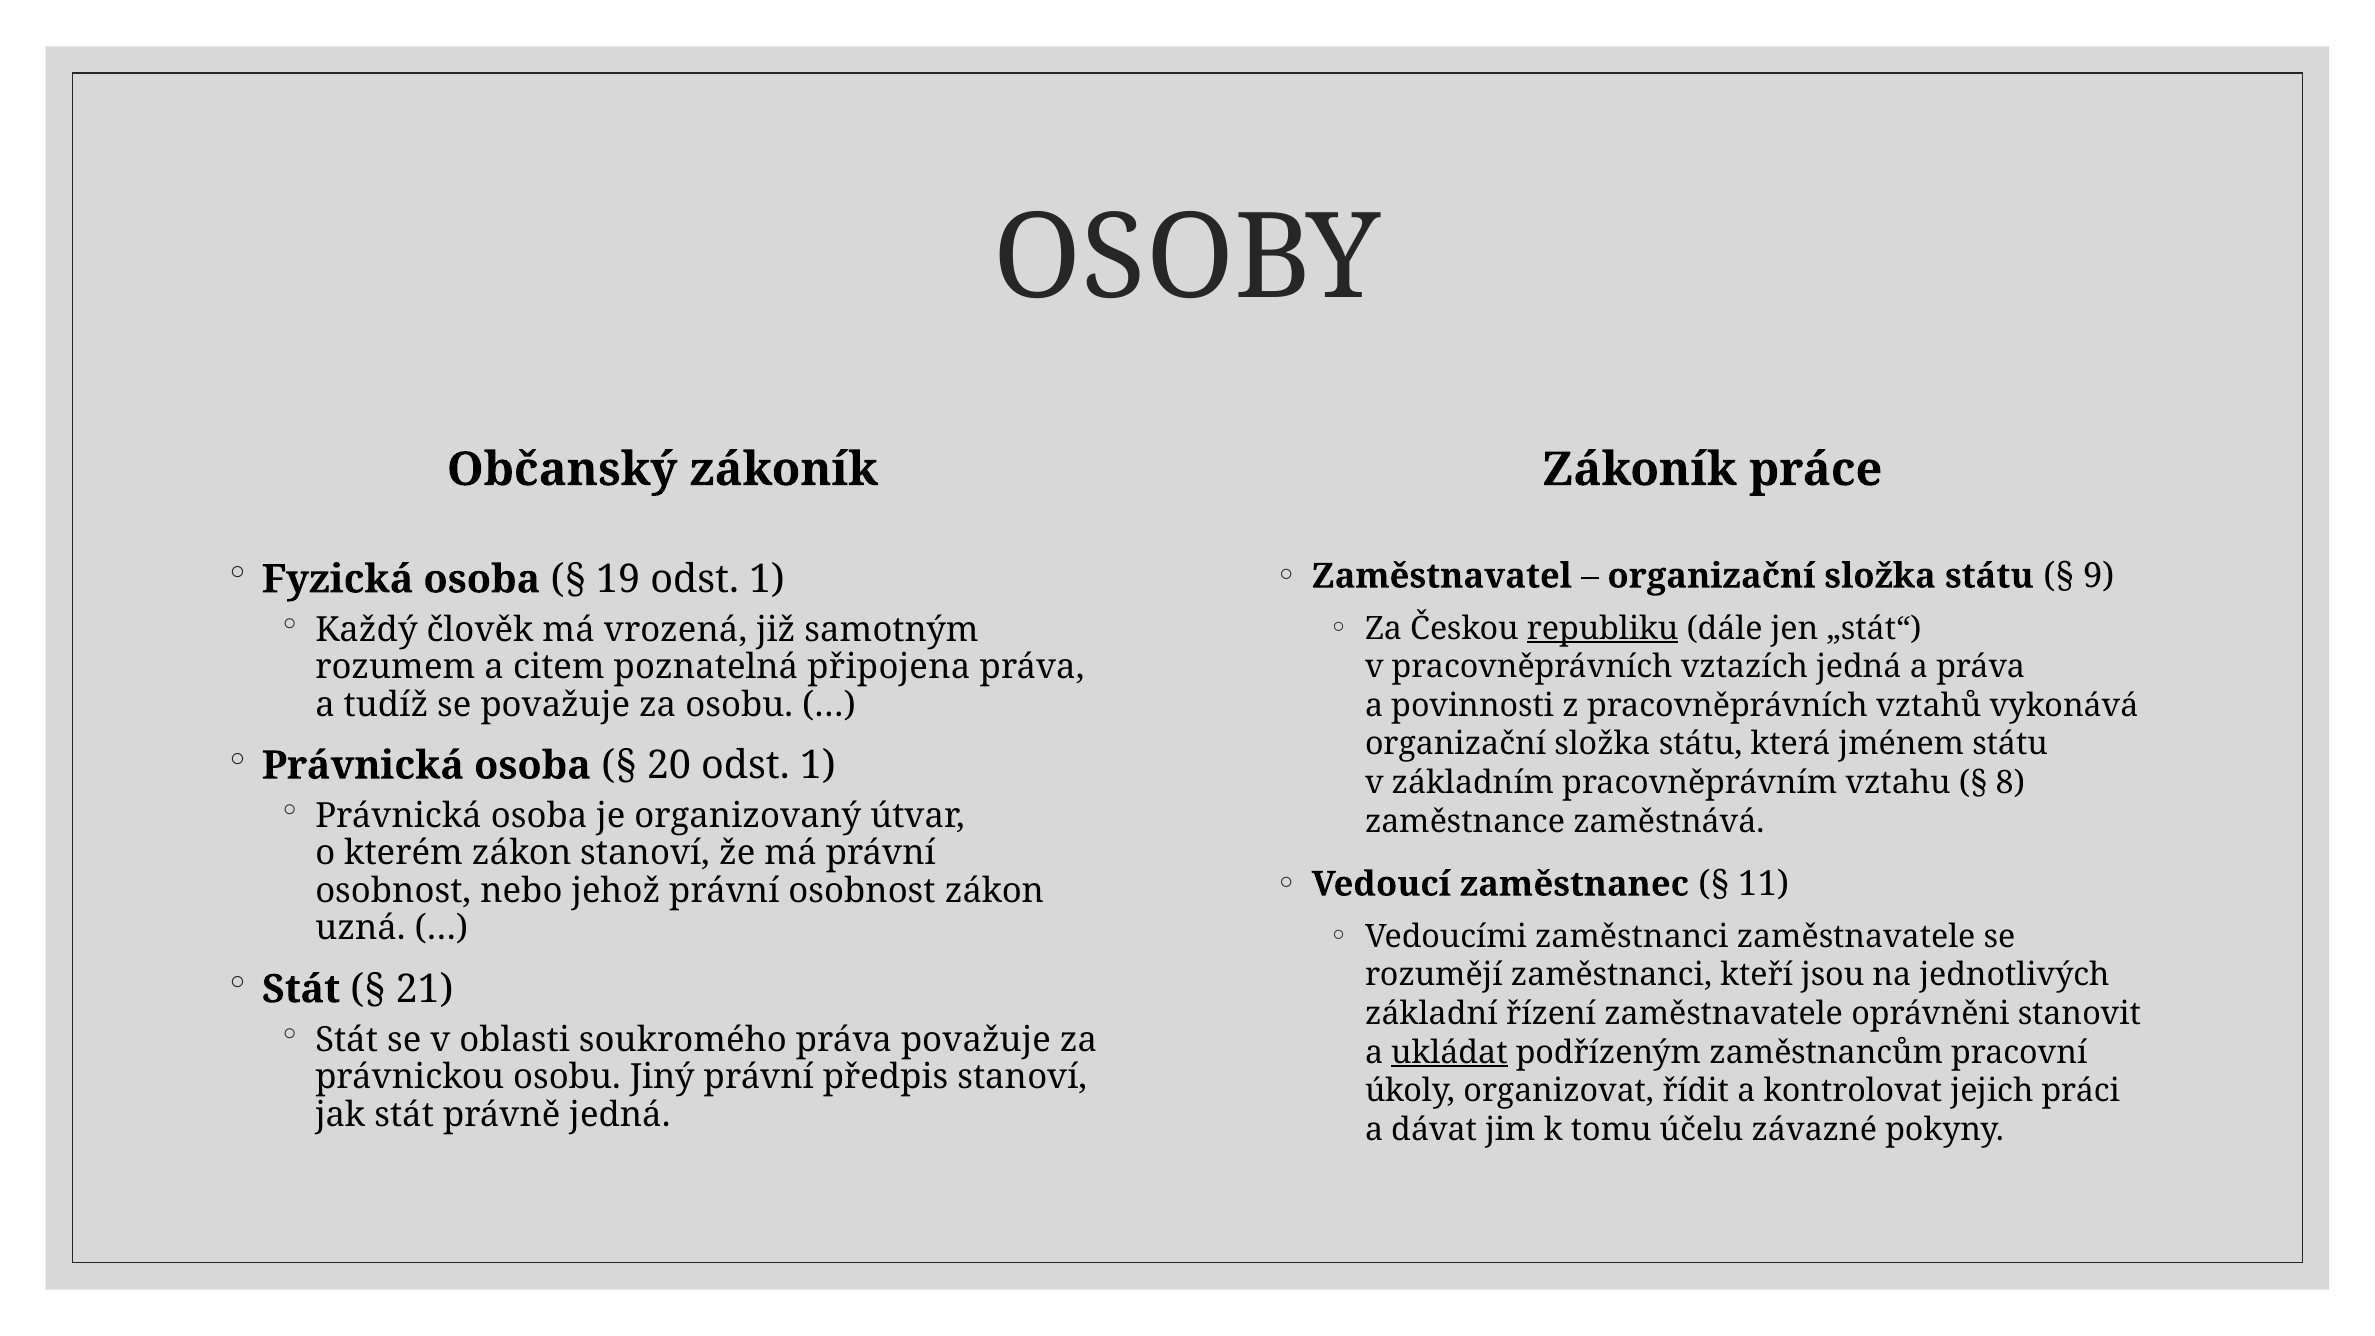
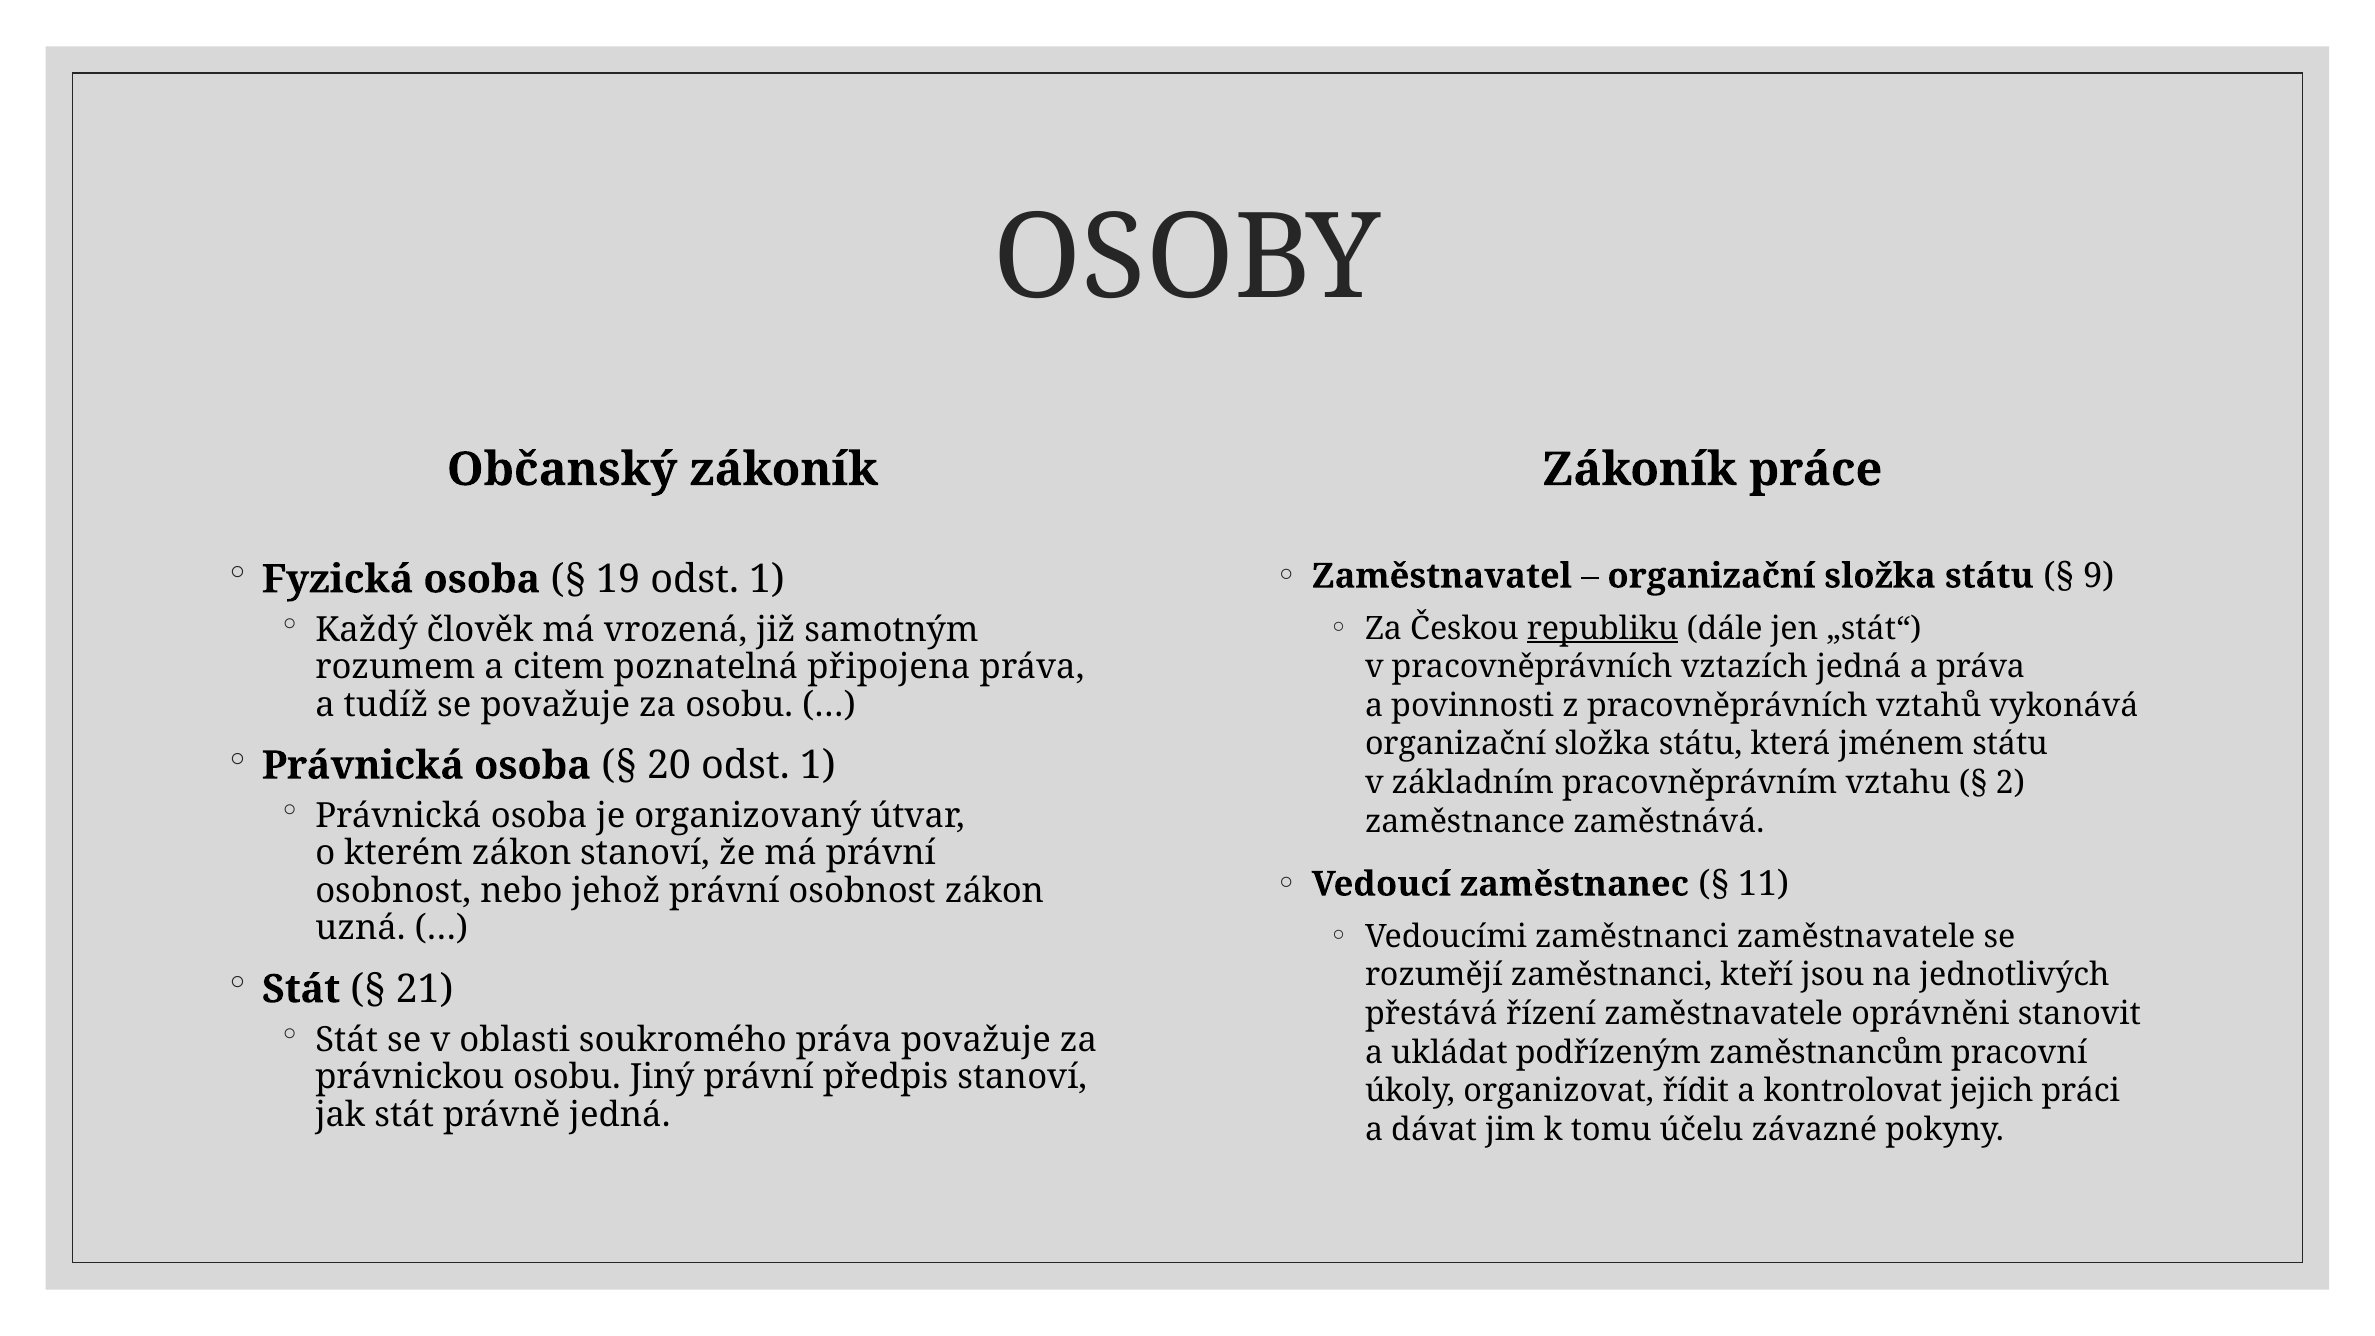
8: 8 -> 2
základní: základní -> přestává
ukládat underline: present -> none
